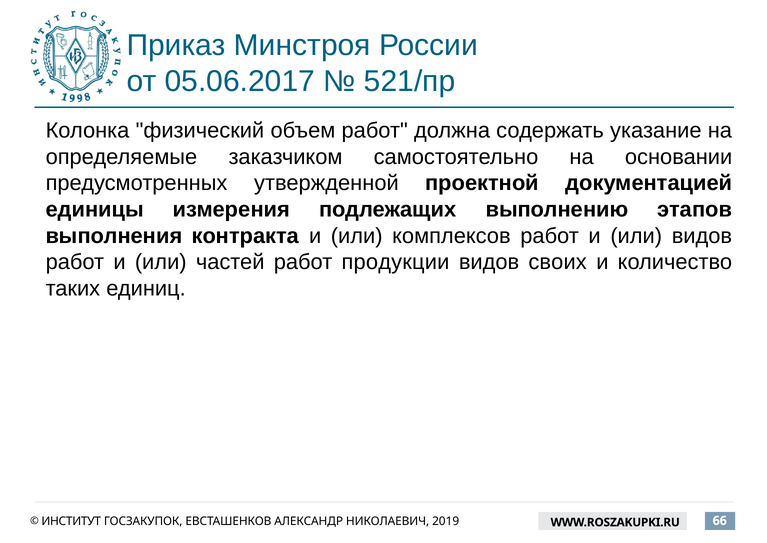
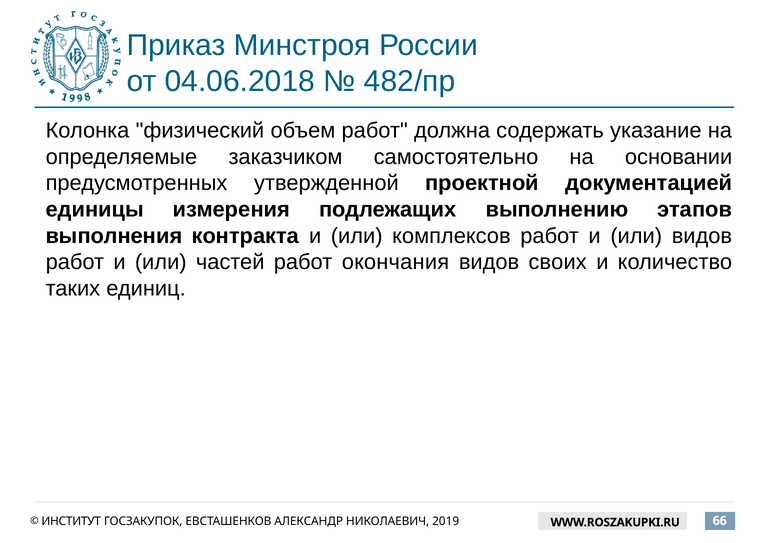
05.06.2017: 05.06.2017 -> 04.06.2018
521/пр: 521/пр -> 482/пр
продукции: продукции -> окончания
